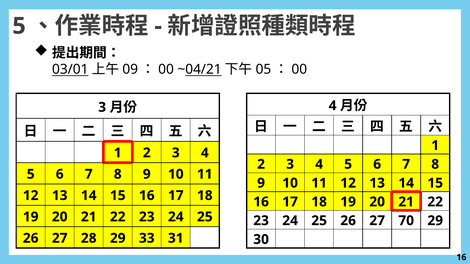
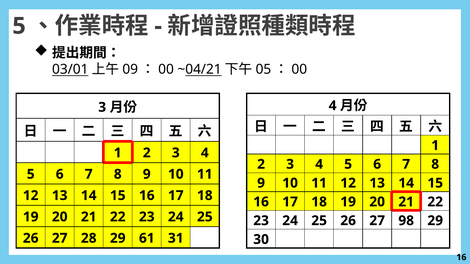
70: 70 -> 98
33: 33 -> 61
